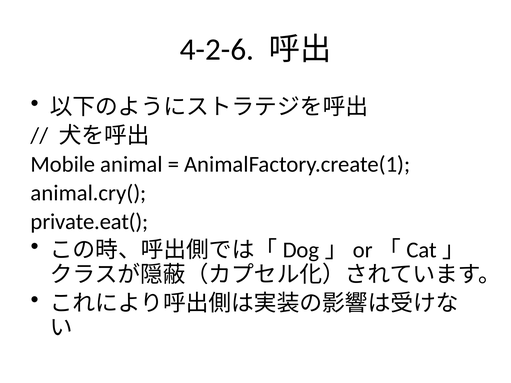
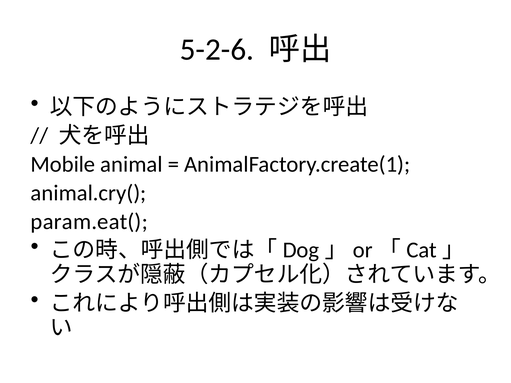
4-2-6: 4-2-6 -> 5-2-6
private.eat(: private.eat( -> param.eat(
